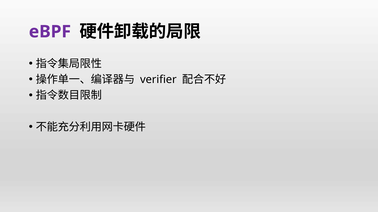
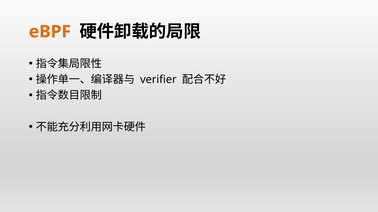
eBPF colour: purple -> orange
